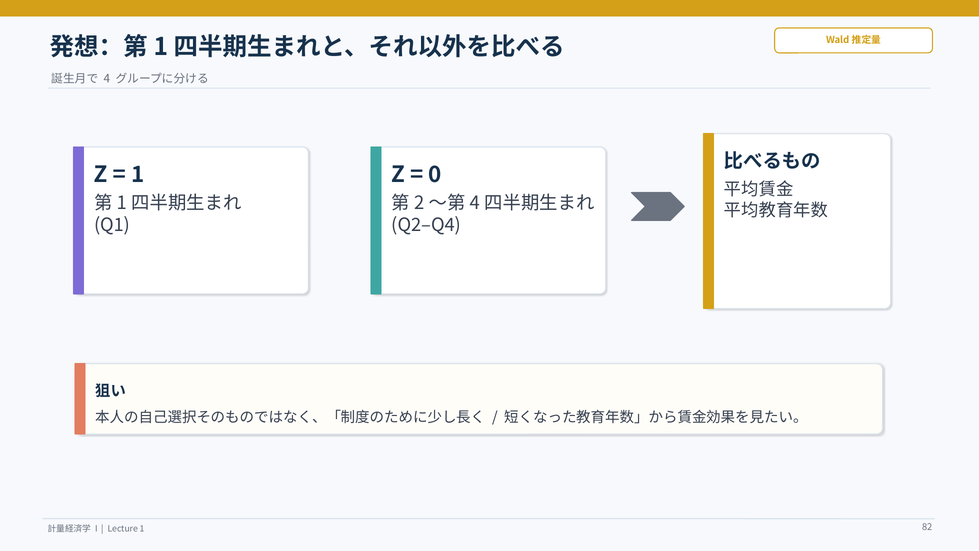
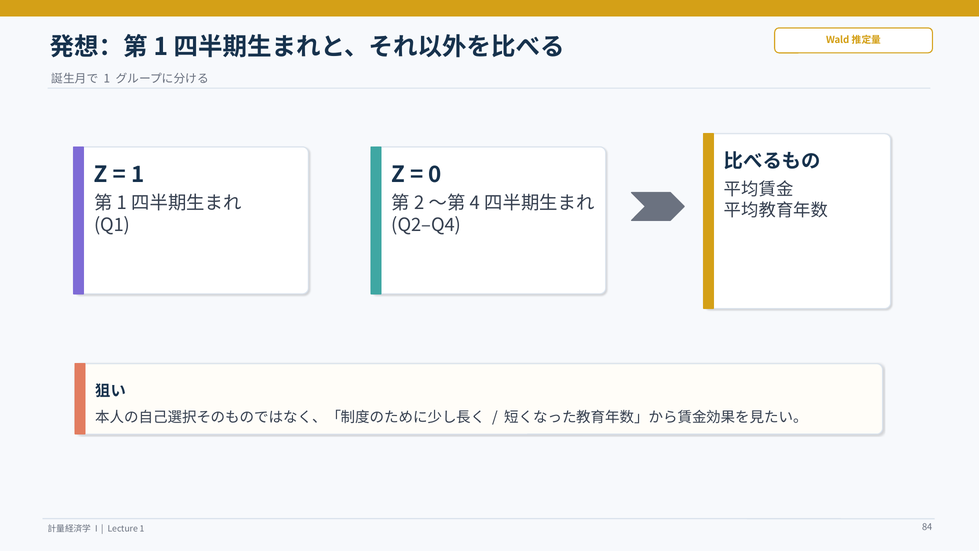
4 at (107, 79): 4 -> 1
82: 82 -> 84
